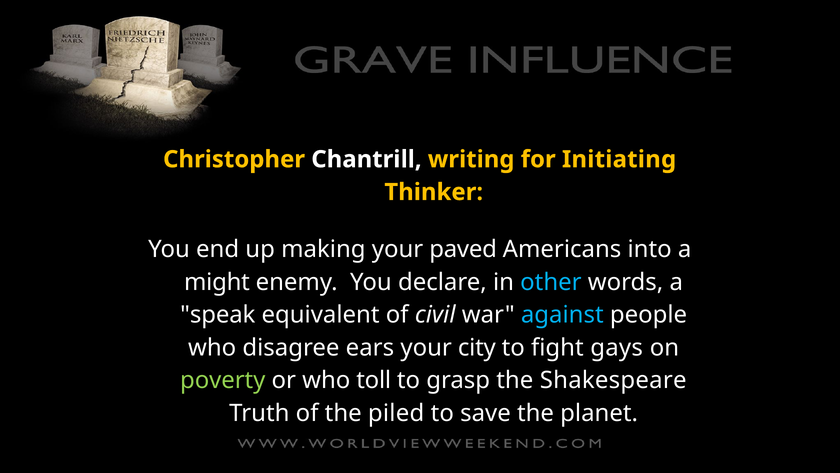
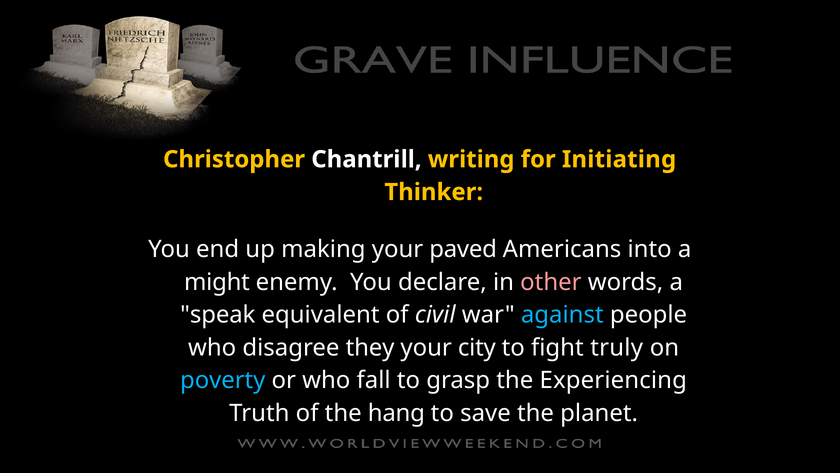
other colour: light blue -> pink
ears: ears -> they
gays: gays -> truly
poverty colour: light green -> light blue
toll: toll -> fall
Shakespeare: Shakespeare -> Experiencing
piled: piled -> hang
